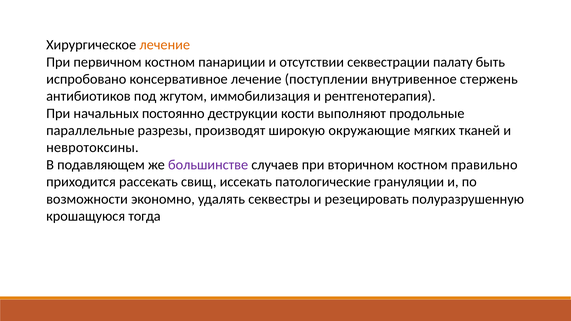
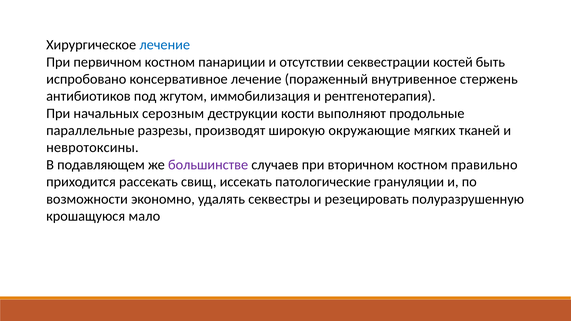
лечение at (165, 45) colour: orange -> blue
палату: палату -> костей
поступлении: поступлении -> пораженный
постоянно: постоянно -> серозным
тогда: тогда -> мало
